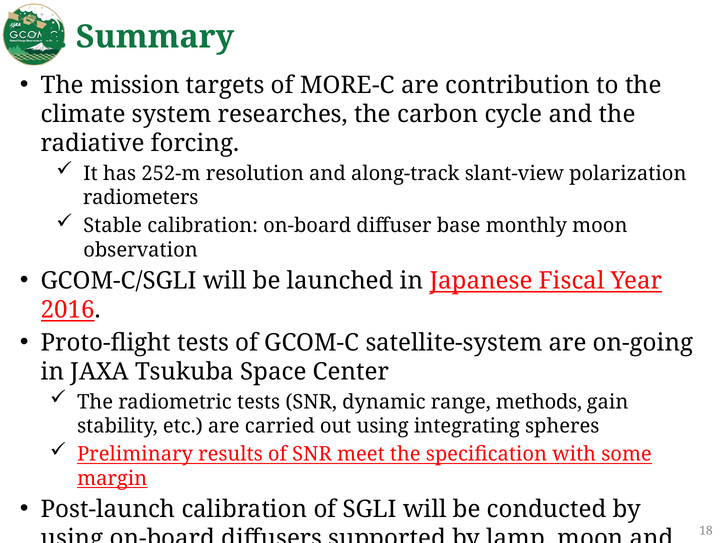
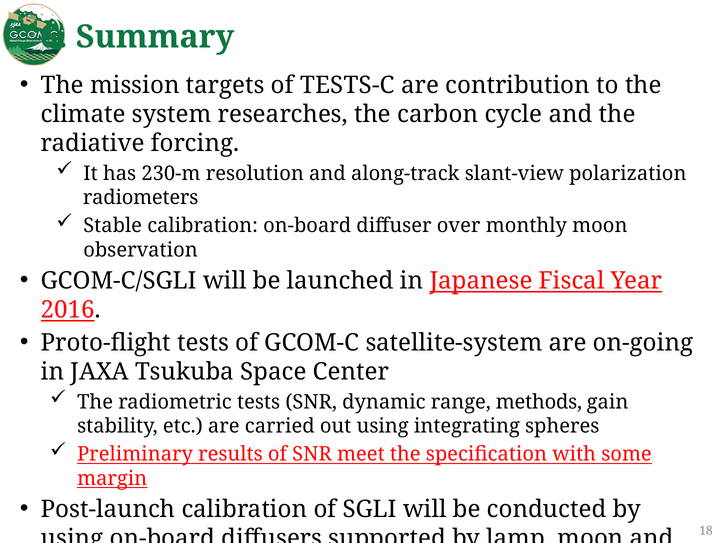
MORE-C: MORE-C -> TESTS-C
252-m: 252-m -> 230-m
base: base -> over
